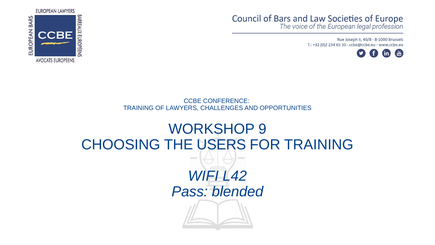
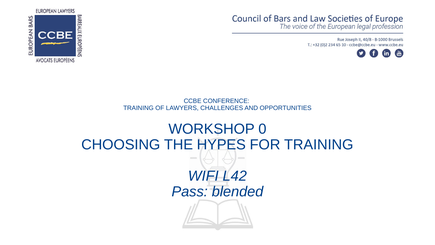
9: 9 -> 0
USERS: USERS -> HYPES
